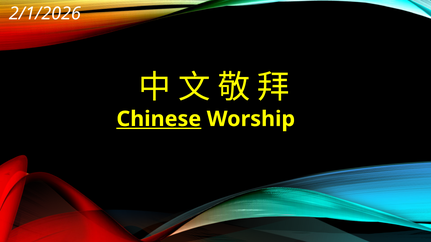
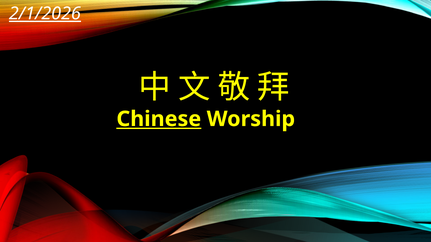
2/1/2026 underline: none -> present
